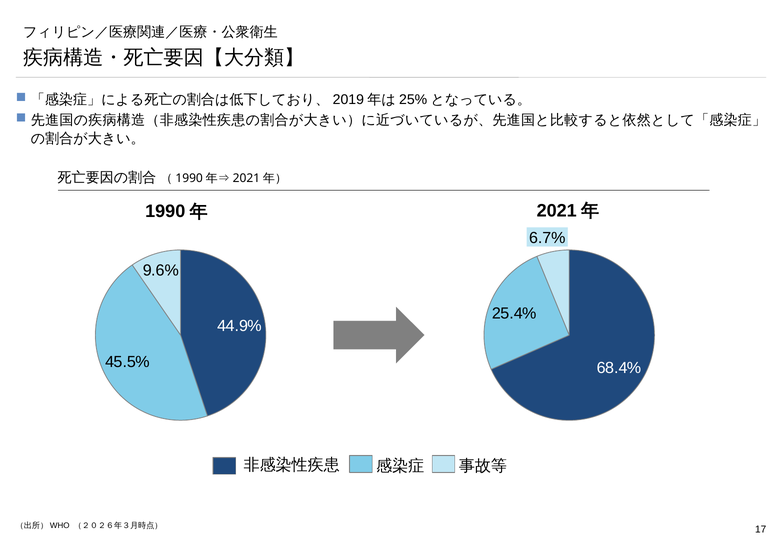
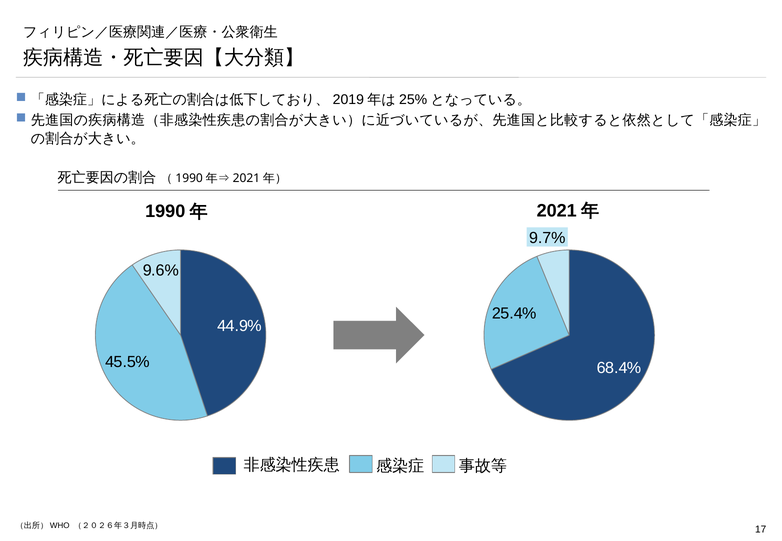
6.7%: 6.7% -> 9.7%
